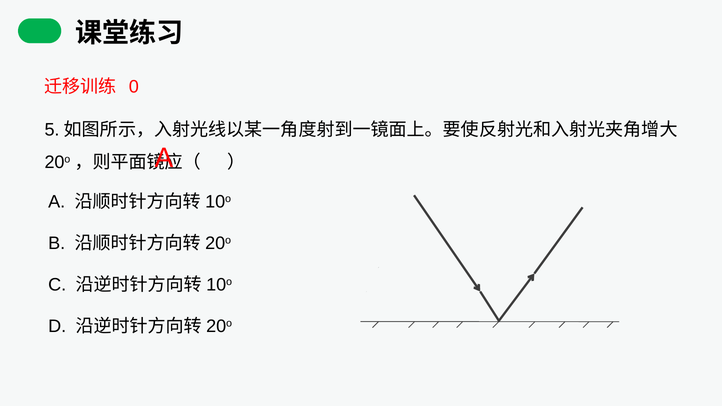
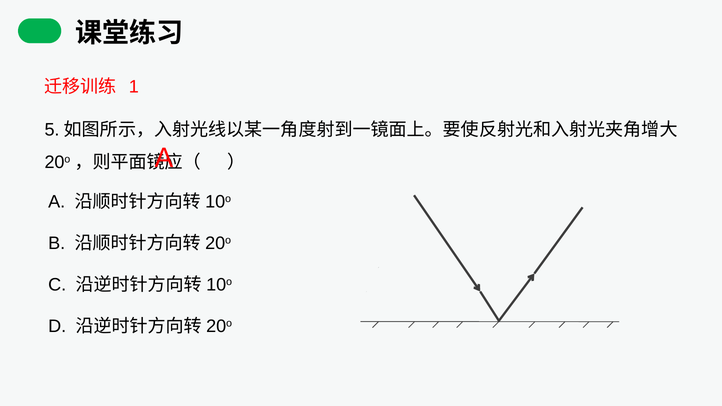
0: 0 -> 1
